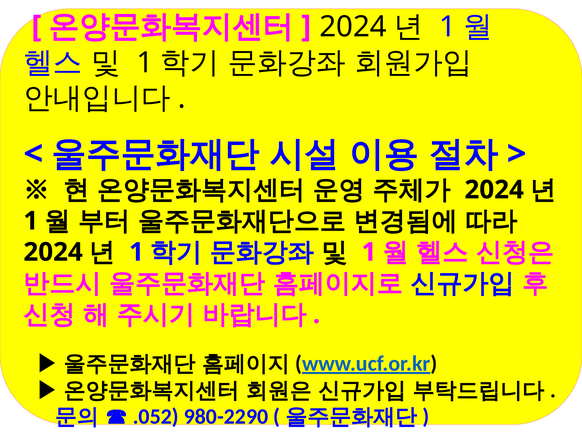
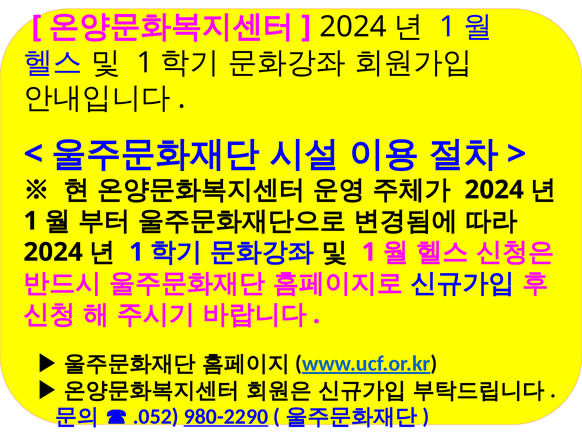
980-2290 underline: none -> present
